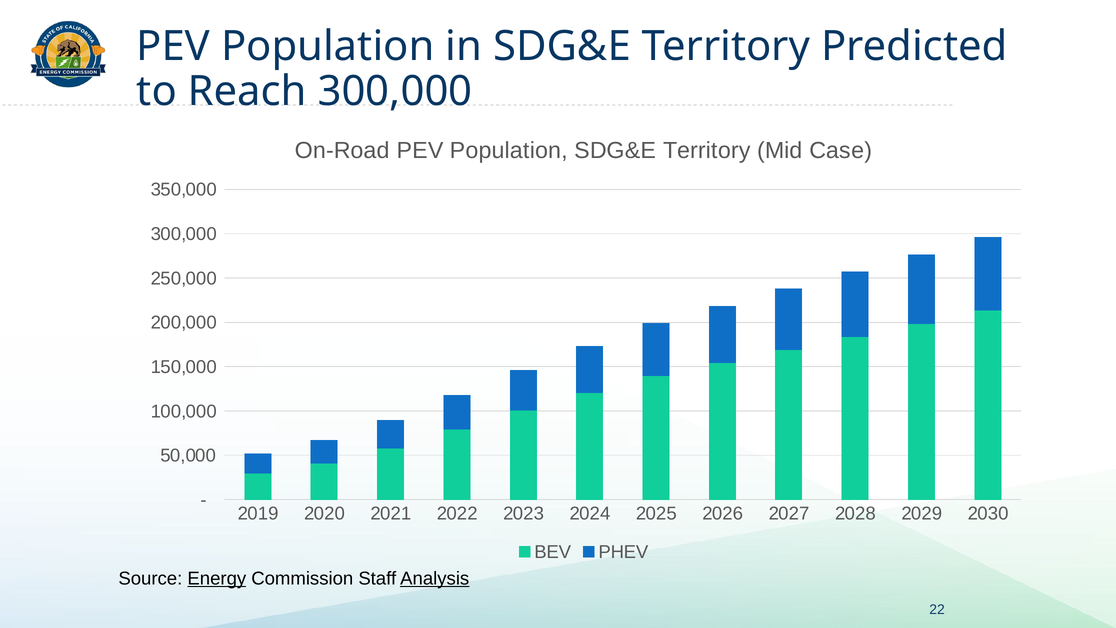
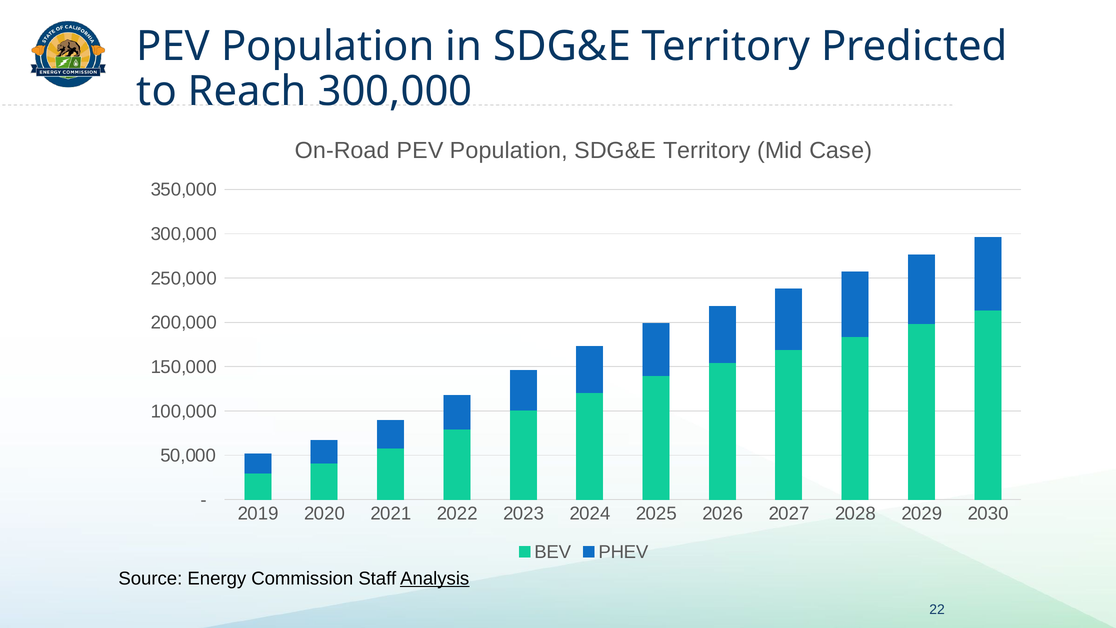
Energy underline: present -> none
